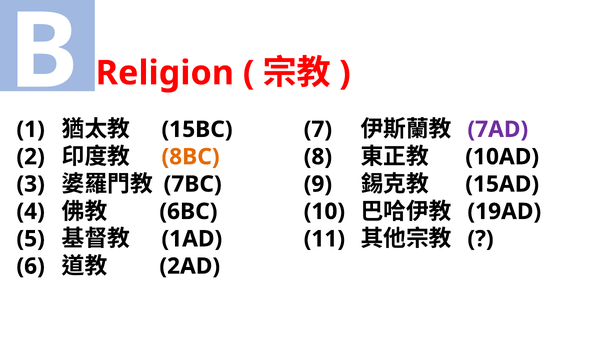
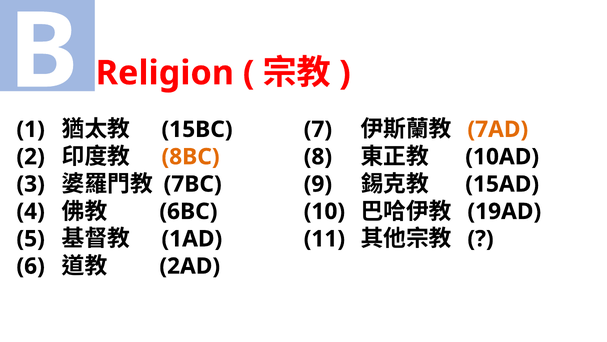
7AD colour: purple -> orange
